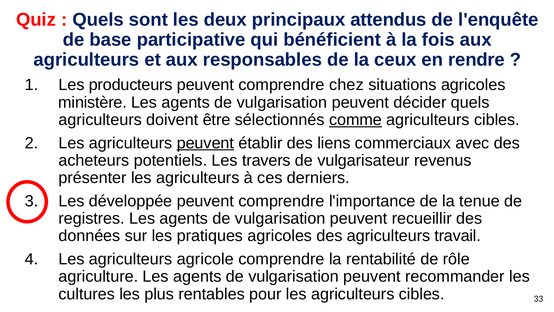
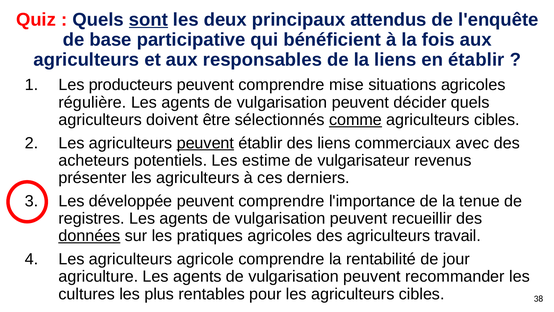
sont underline: none -> present
la ceux: ceux -> liens
en rendre: rendre -> établir
chez: chez -> mise
ministère: ministère -> régulière
travers: travers -> estime
données underline: none -> present
rôle: rôle -> jour
33: 33 -> 38
